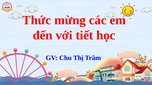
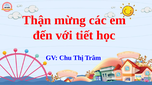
Thức: Thức -> Thận
